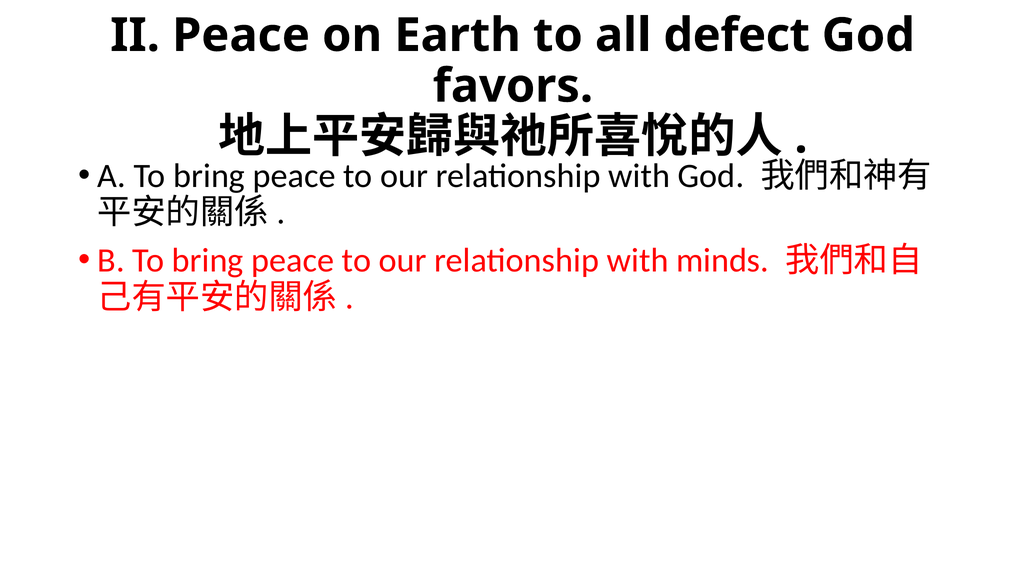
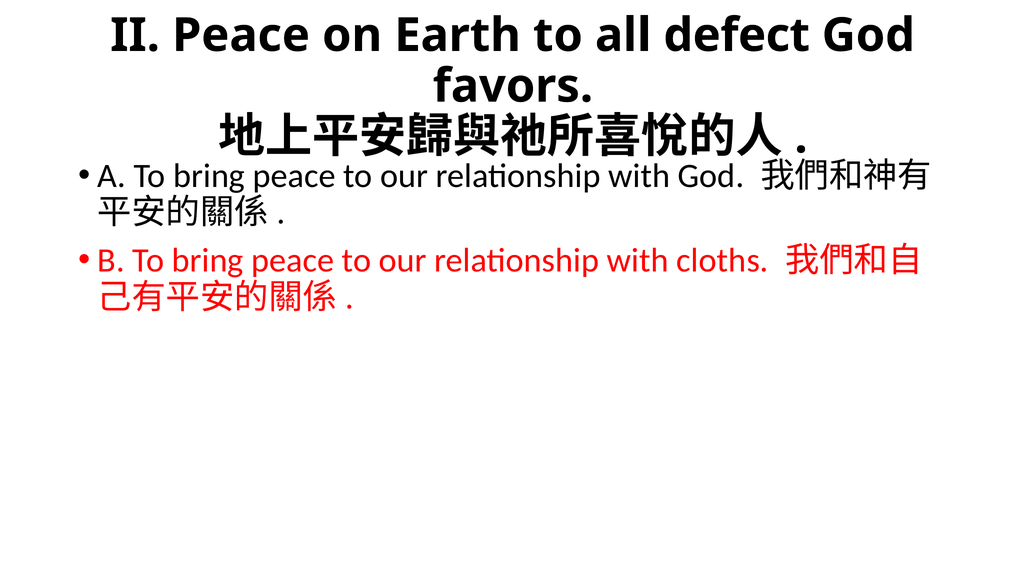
minds: minds -> cloths
